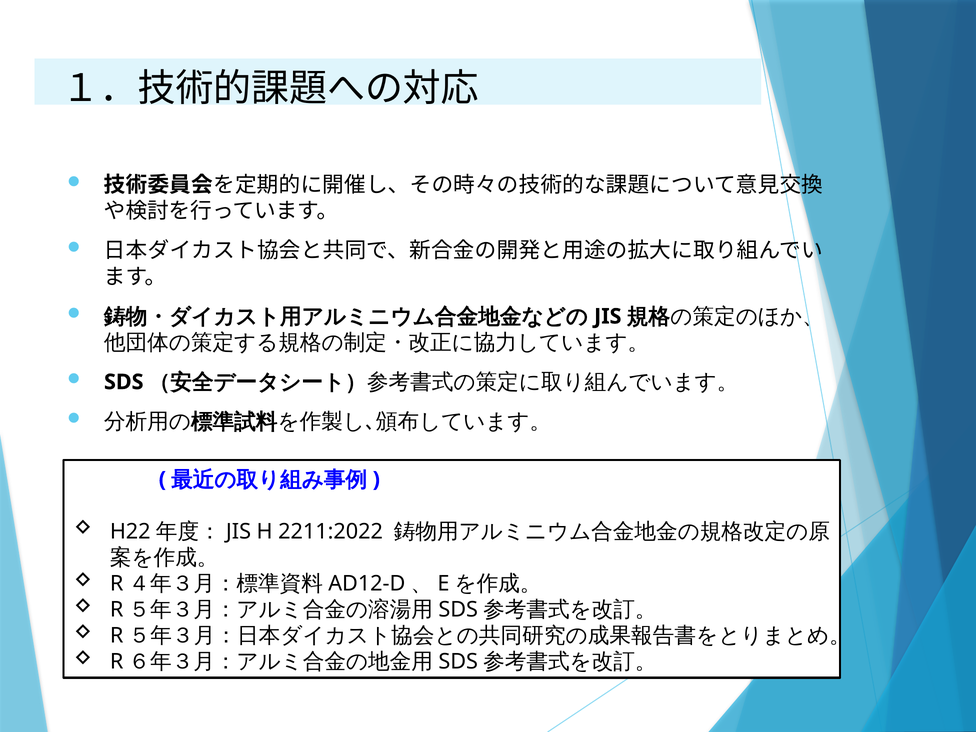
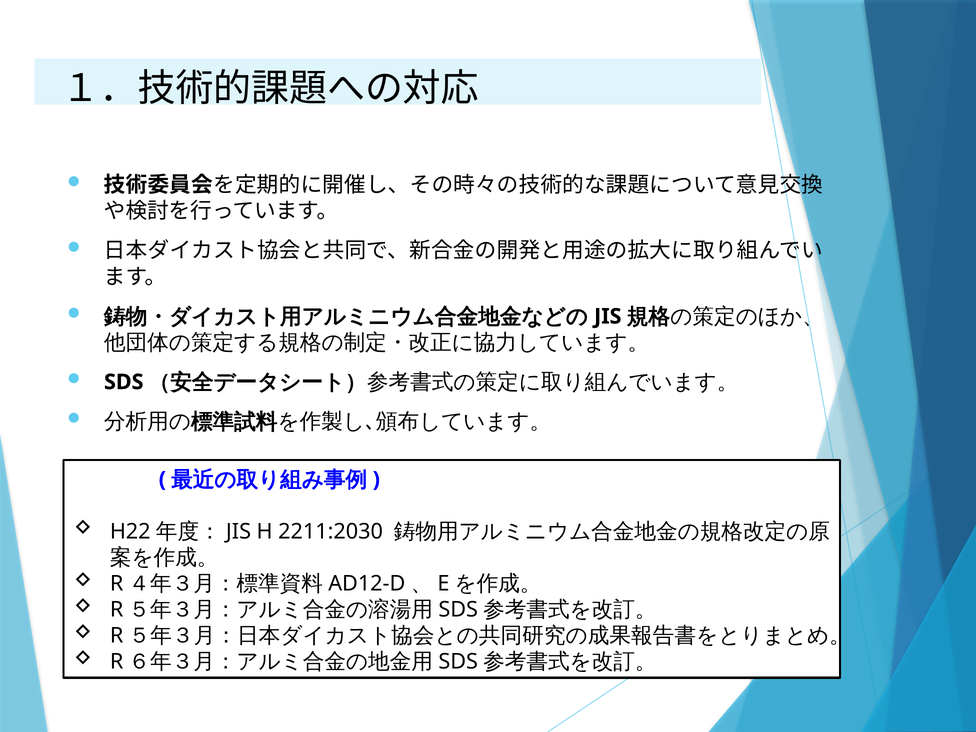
2211:2022: 2211:2022 -> 2211:2030
